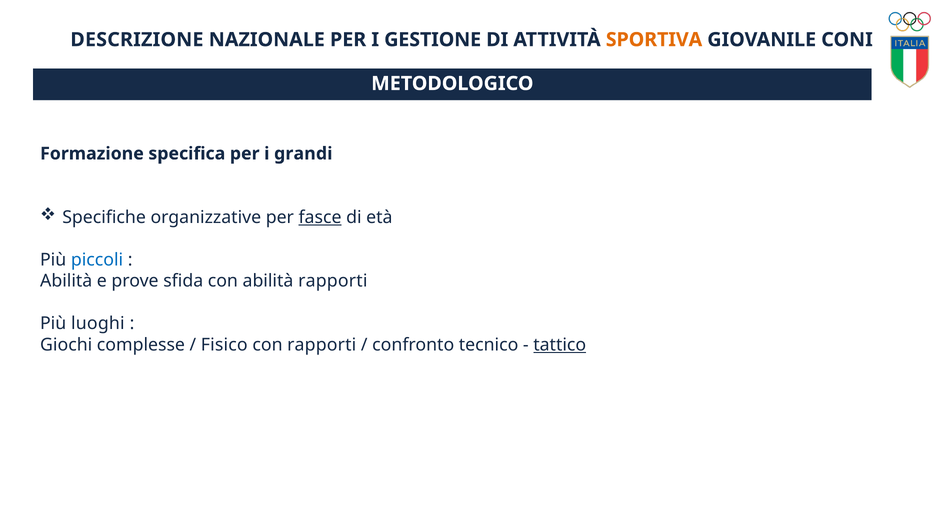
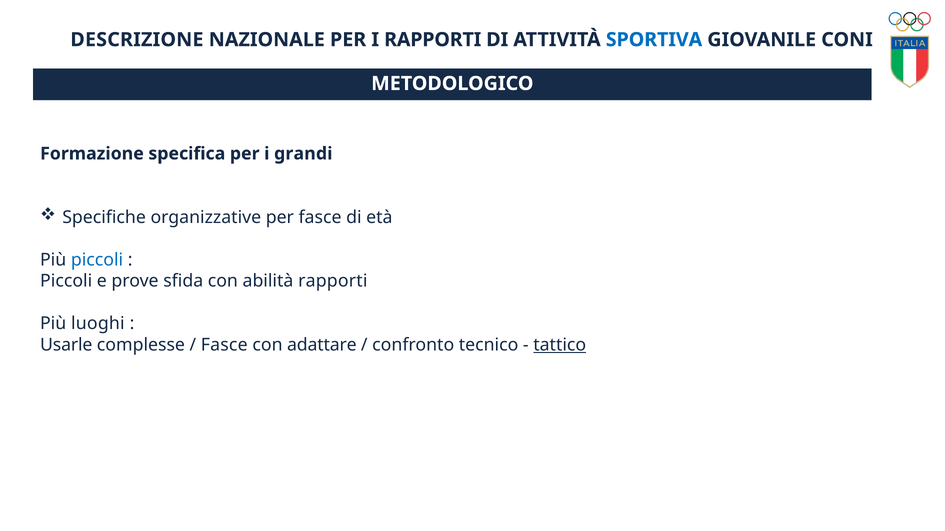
I GESTIONE: GESTIONE -> RAPPORTI
SPORTIVA colour: orange -> blue
fasce at (320, 218) underline: present -> none
Abilità at (66, 281): Abilità -> Piccoli
Giochi: Giochi -> Usarle
Fisico at (224, 345): Fisico -> Fasce
con rapporti: rapporti -> adattare
